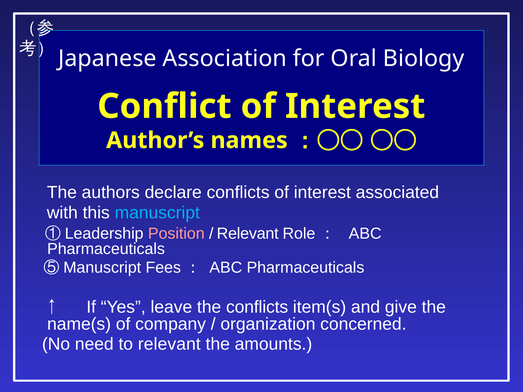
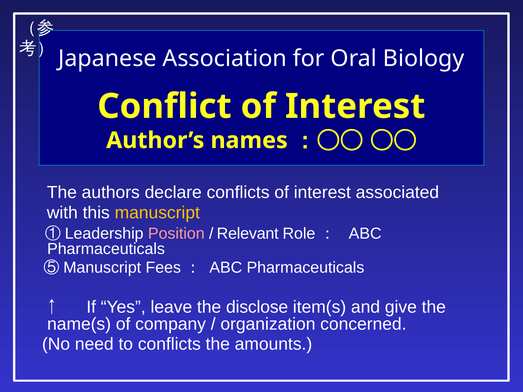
manuscript colour: light blue -> yellow
the conflicts: conflicts -> disclose
to relevant: relevant -> conflicts
